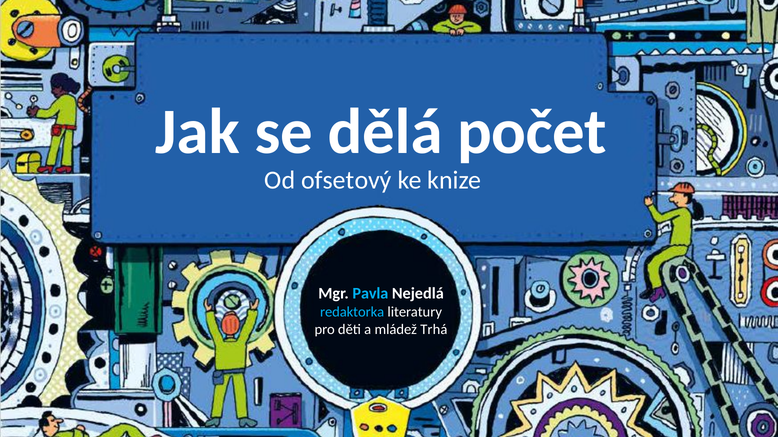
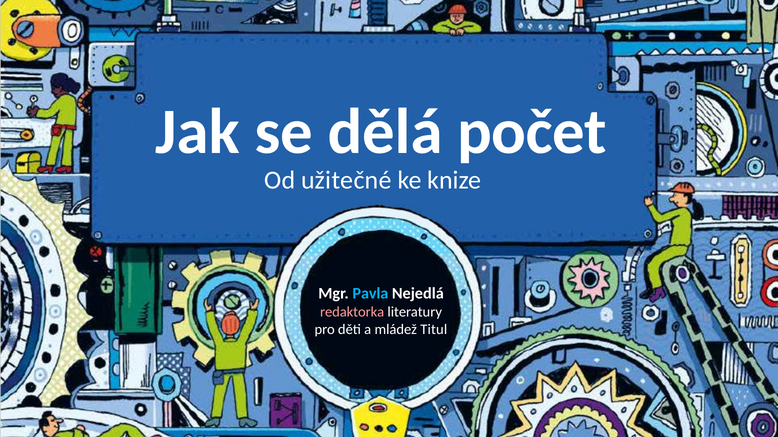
ofsetový: ofsetový -> užitečné
redaktorka colour: light blue -> pink
Trhá: Trhá -> Titul
